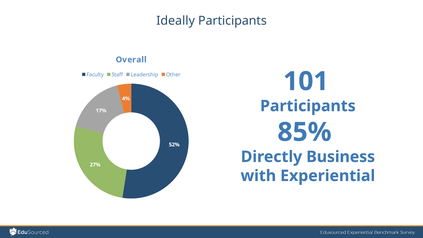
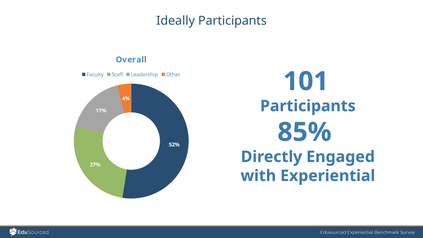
Business: Business -> Engaged
